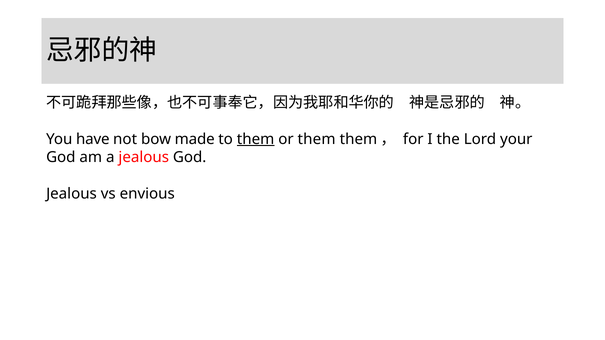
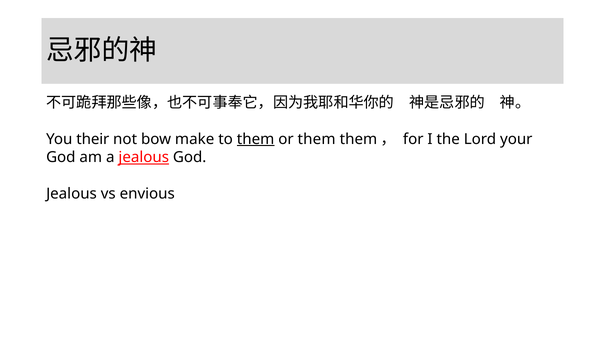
have: have -> their
made: made -> make
jealous at (144, 157) underline: none -> present
